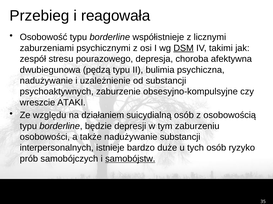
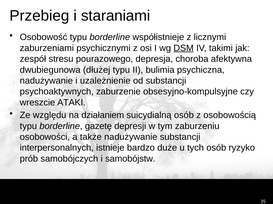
reagowała: reagowała -> staraniami
pędzą: pędzą -> dłużej
będzie: będzie -> gazetę
samobójstw underline: present -> none
